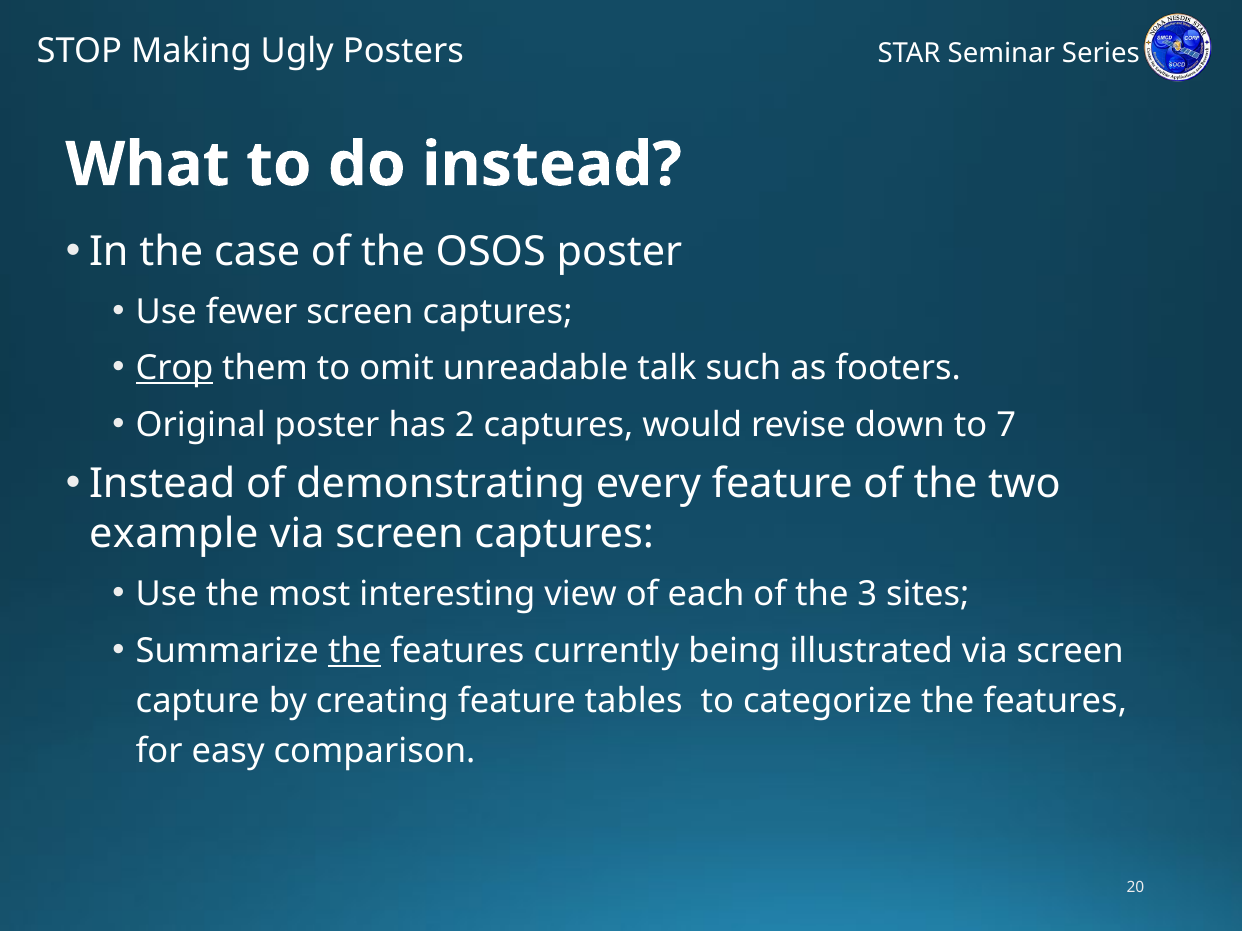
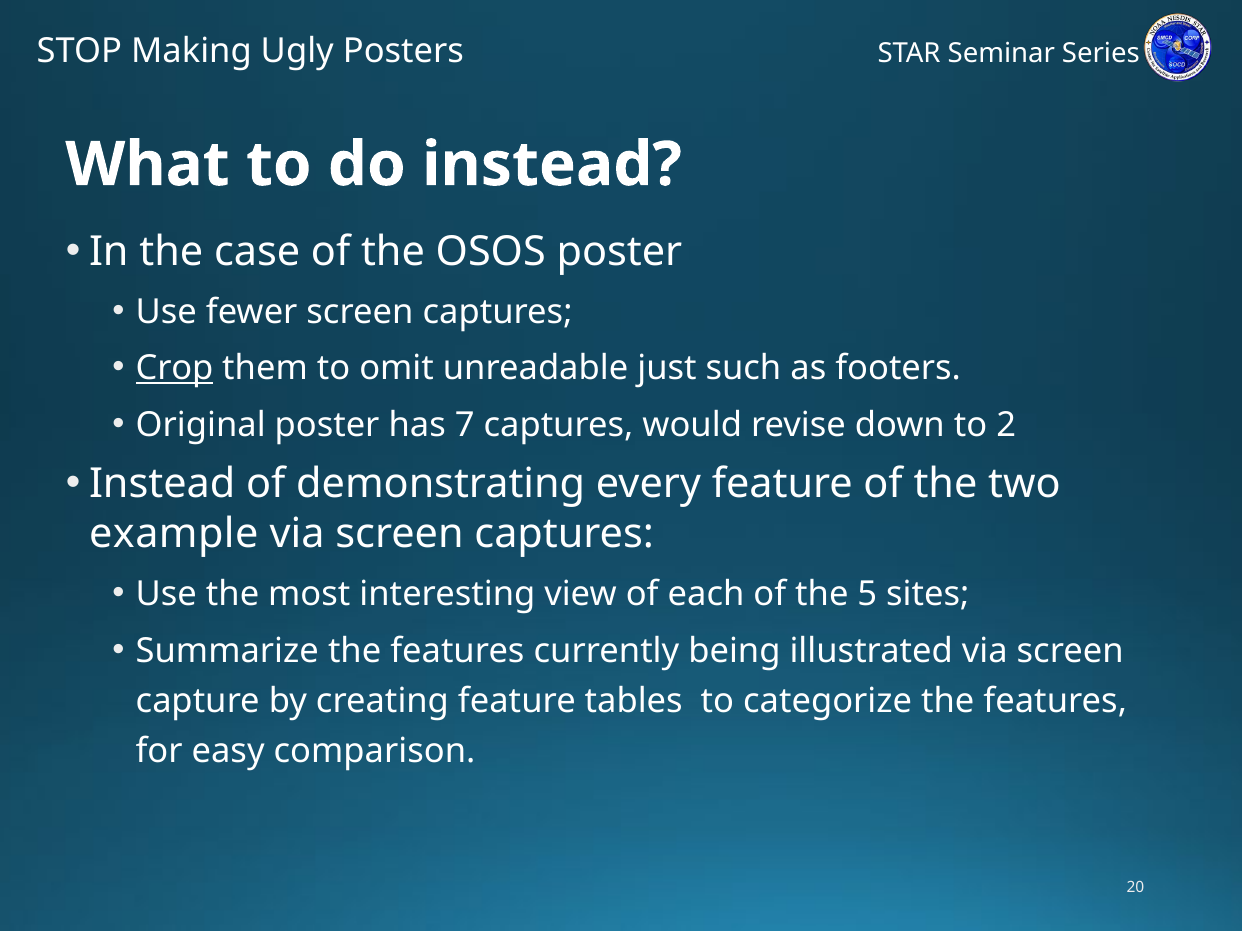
talk: talk -> just
2: 2 -> 7
7: 7 -> 2
3: 3 -> 5
the at (355, 651) underline: present -> none
